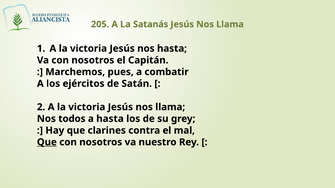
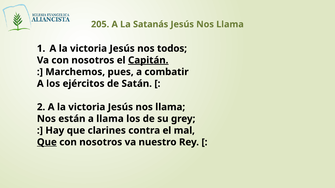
nos hasta: hasta -> todos
Capitán underline: none -> present
todos: todos -> están
a hasta: hasta -> llama
